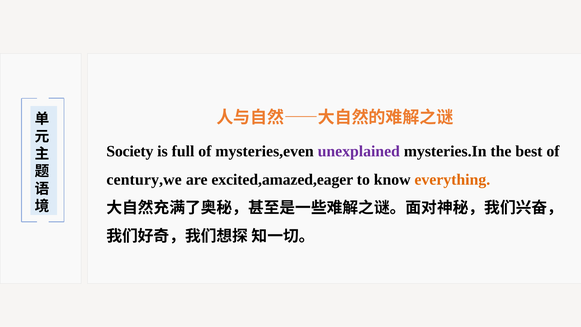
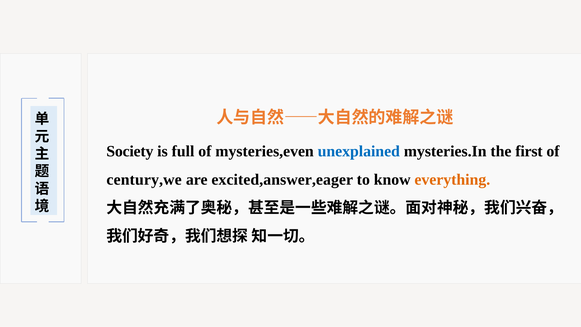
unexplained colour: purple -> blue
best: best -> first
excited,amazed,eager: excited,amazed,eager -> excited,answer,eager
